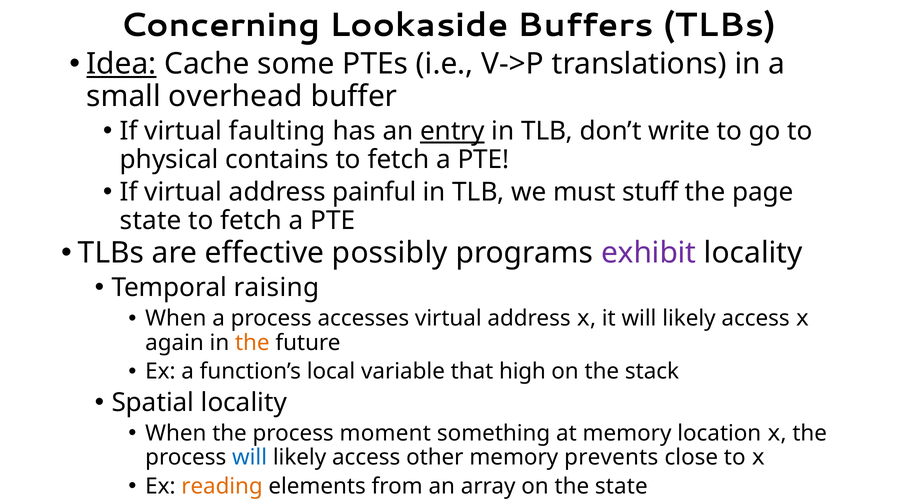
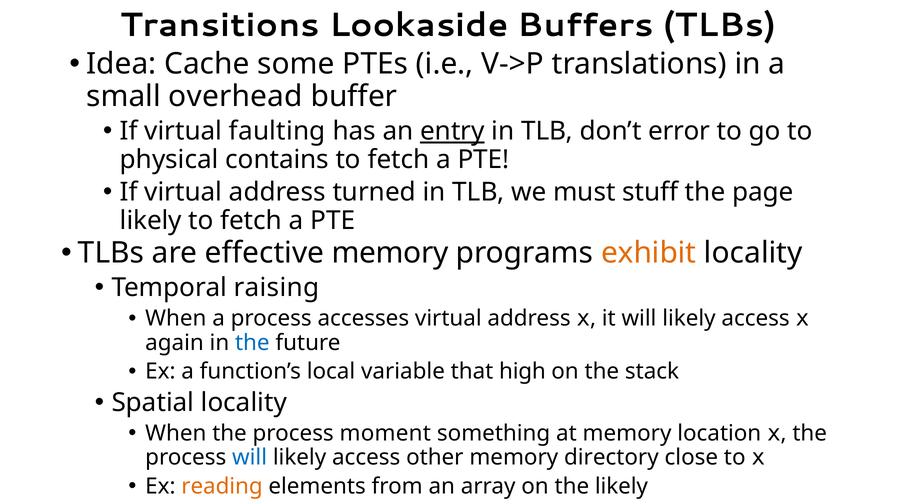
Concerning: Concerning -> Transitions
Idea underline: present -> none
write: write -> error
painful: painful -> turned
state at (151, 221): state -> likely
effective possibly: possibly -> memory
exhibit colour: purple -> orange
the at (252, 343) colour: orange -> blue
prevents: prevents -> directory
the state: state -> likely
